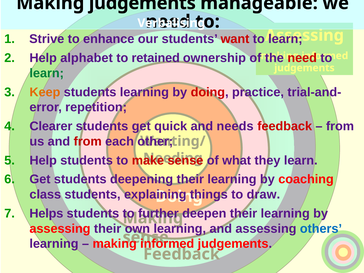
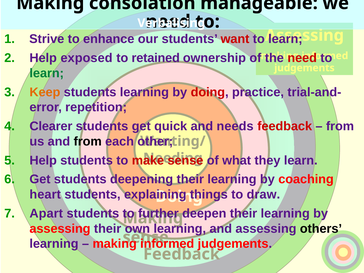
Making judgements: judgements -> consolation
alphabet: alphabet -> exposed
from at (88, 141) colour: red -> black
class: class -> heart
Helps: Helps -> Apart
others colour: blue -> black
